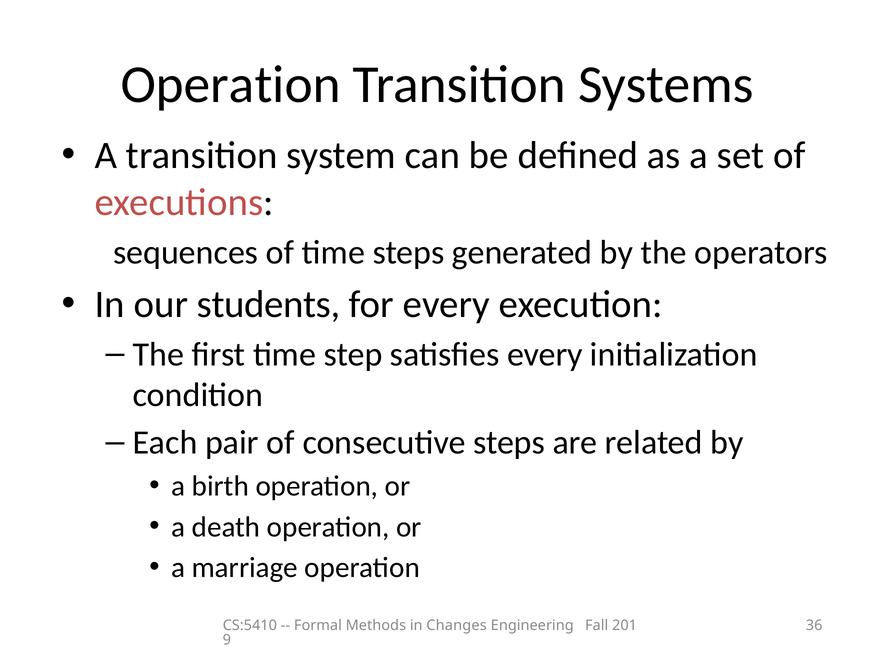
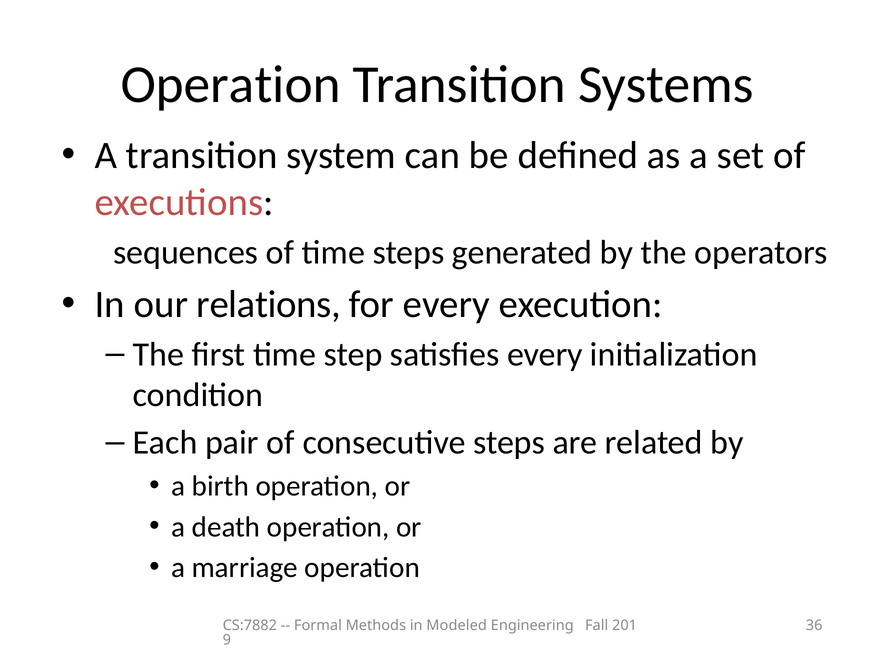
students: students -> relations
CS:5410: CS:5410 -> CS:7882
Changes: Changes -> Modeled
